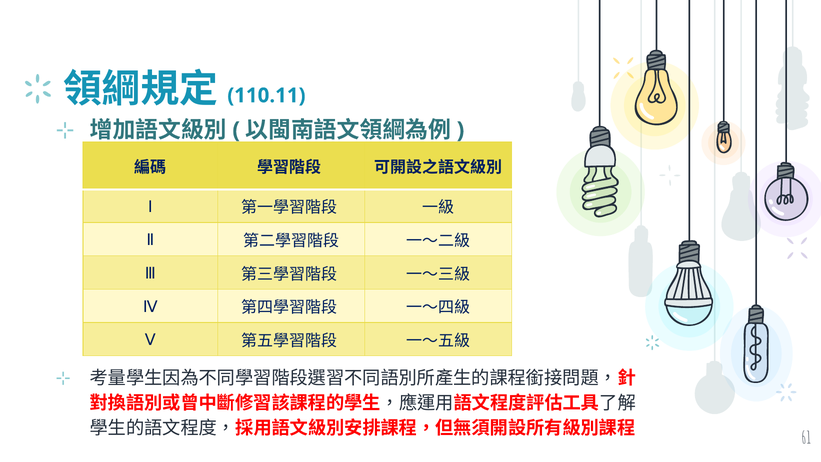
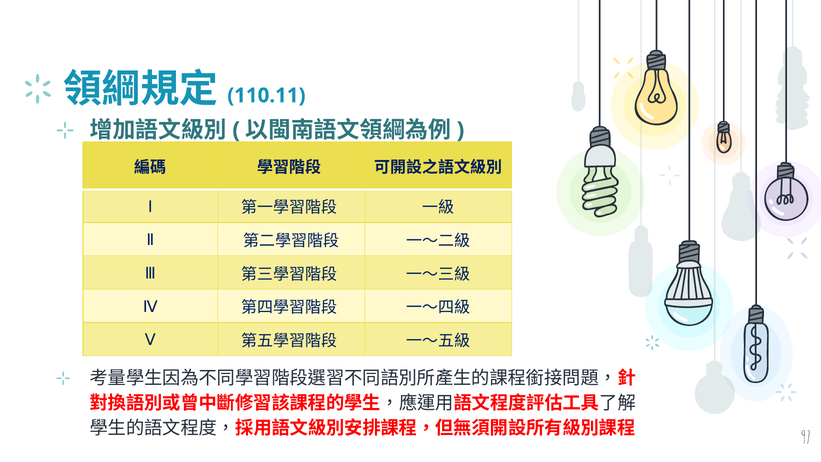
61: 61 -> 97
